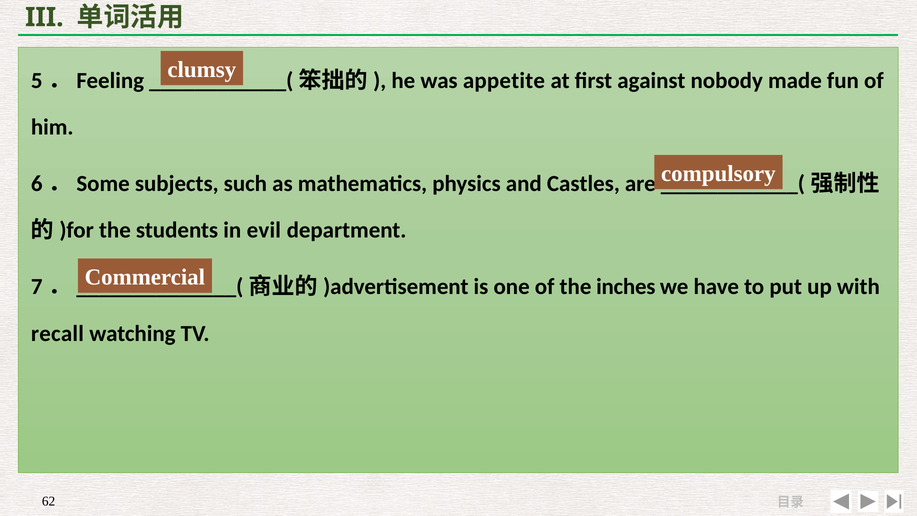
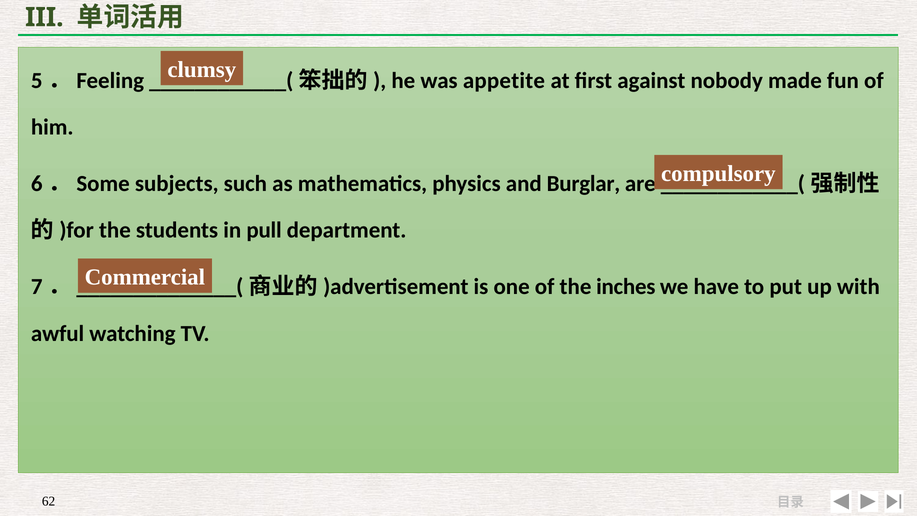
Castles: Castles -> Burglar
evil: evil -> pull
recall: recall -> awful
